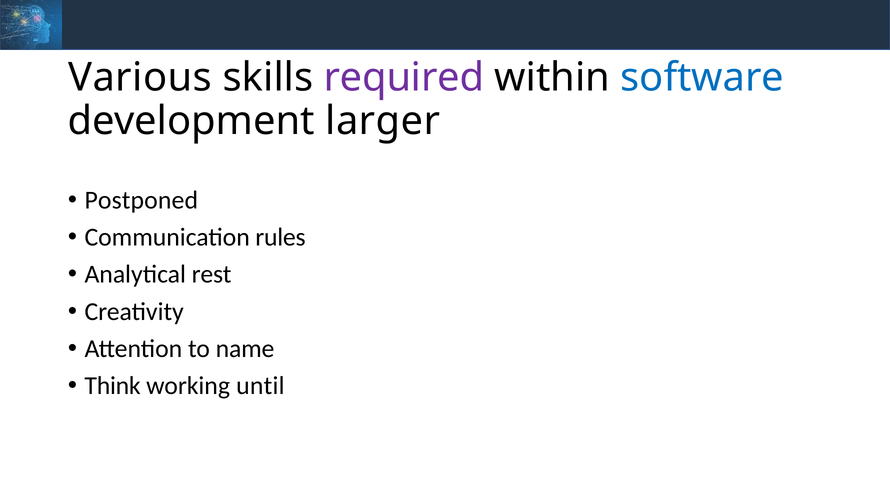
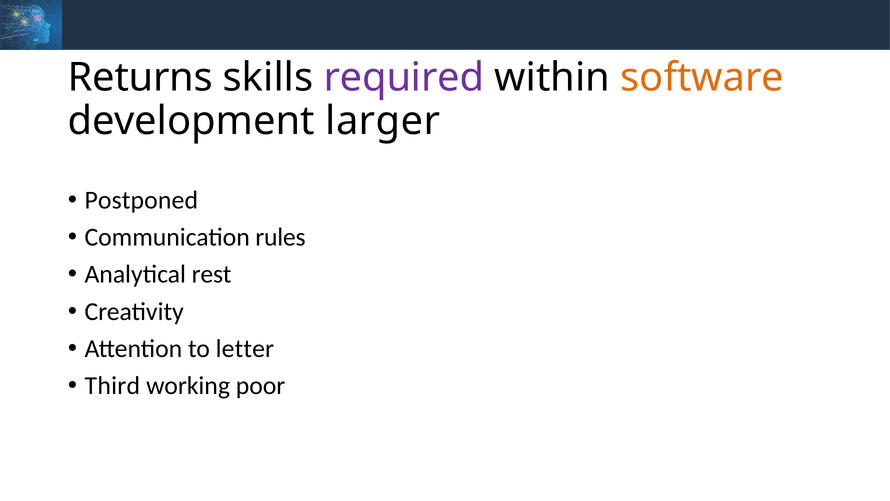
Various: Various -> Returns
software colour: blue -> orange
name: name -> letter
Think: Think -> Third
until: until -> poor
